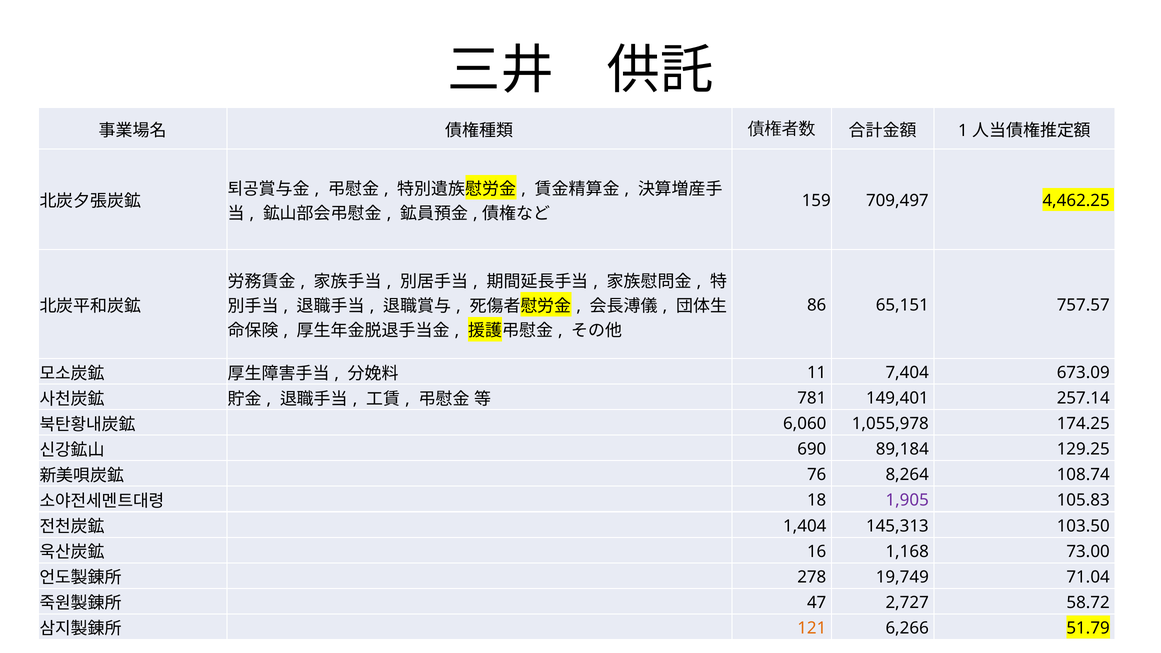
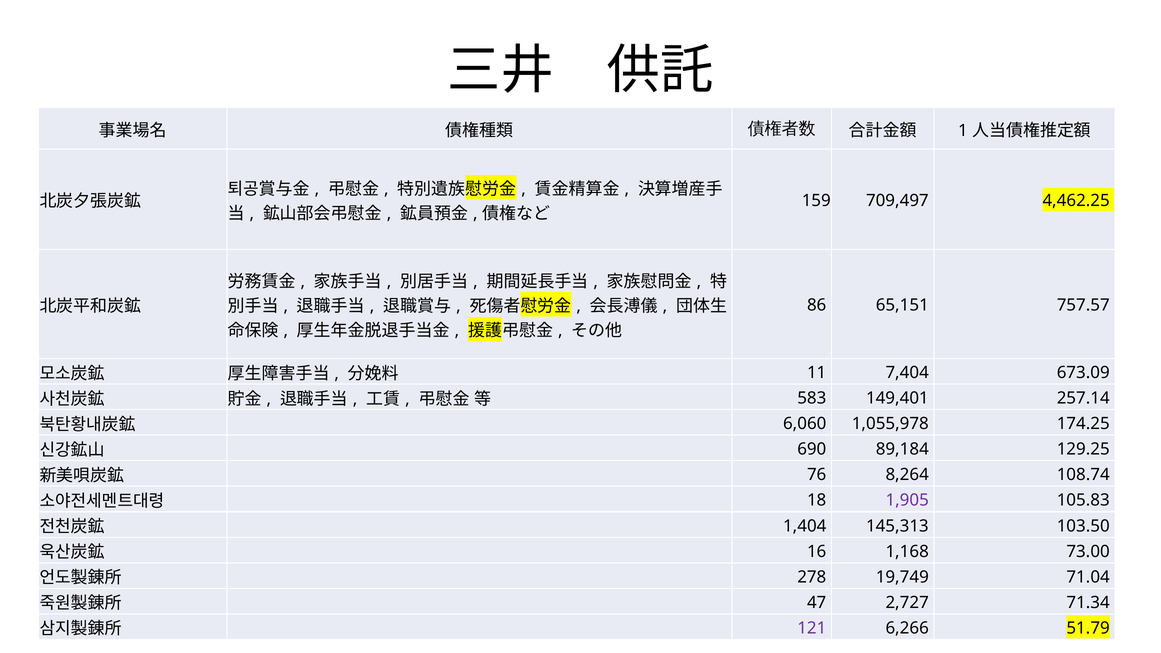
781: 781 -> 583
58.72: 58.72 -> 71.34
121 colour: orange -> purple
